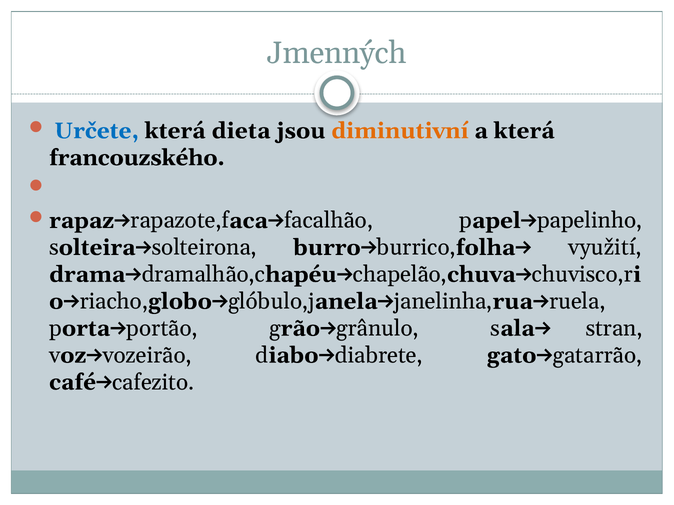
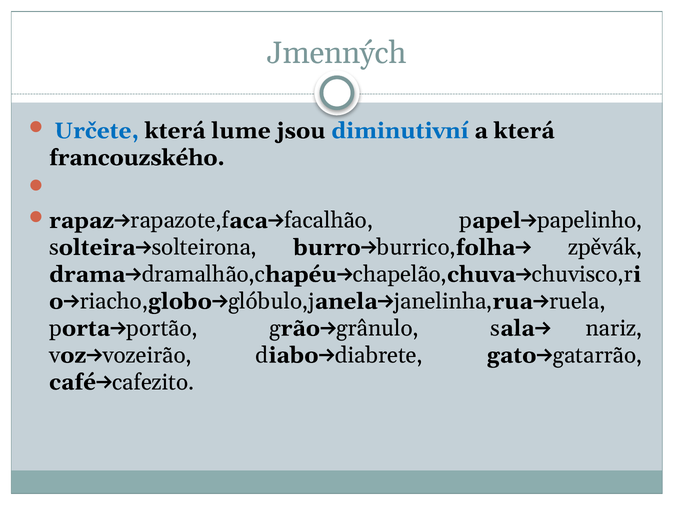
dieta: dieta -> lume
diminutivní colour: orange -> blue
využití: využití -> zpěvák
stran: stran -> nariz
